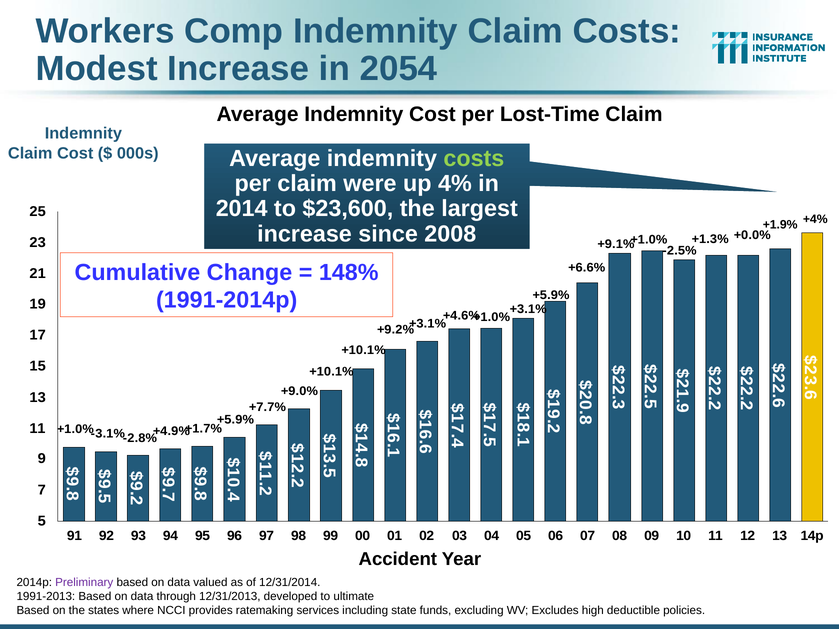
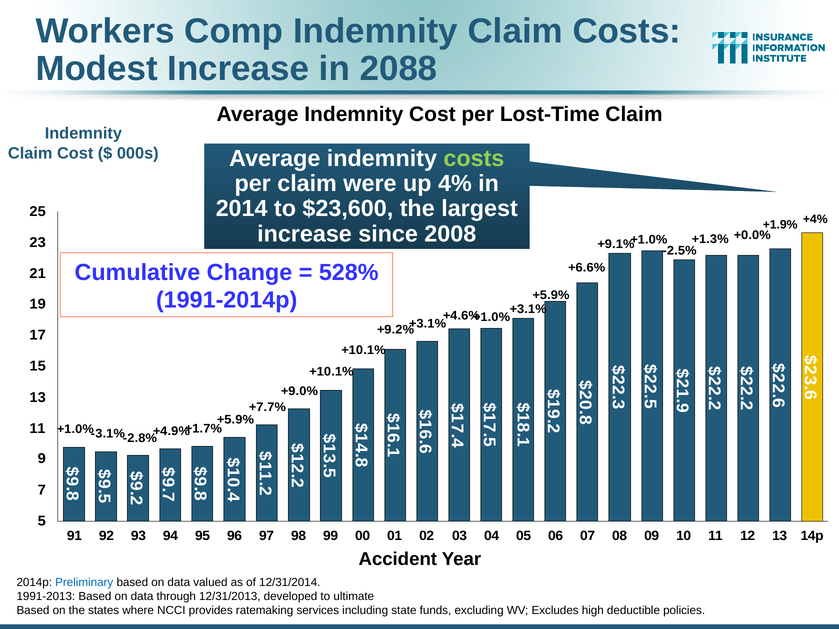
2054: 2054 -> 2088
148%: 148% -> 528%
Preliminary colour: purple -> blue
